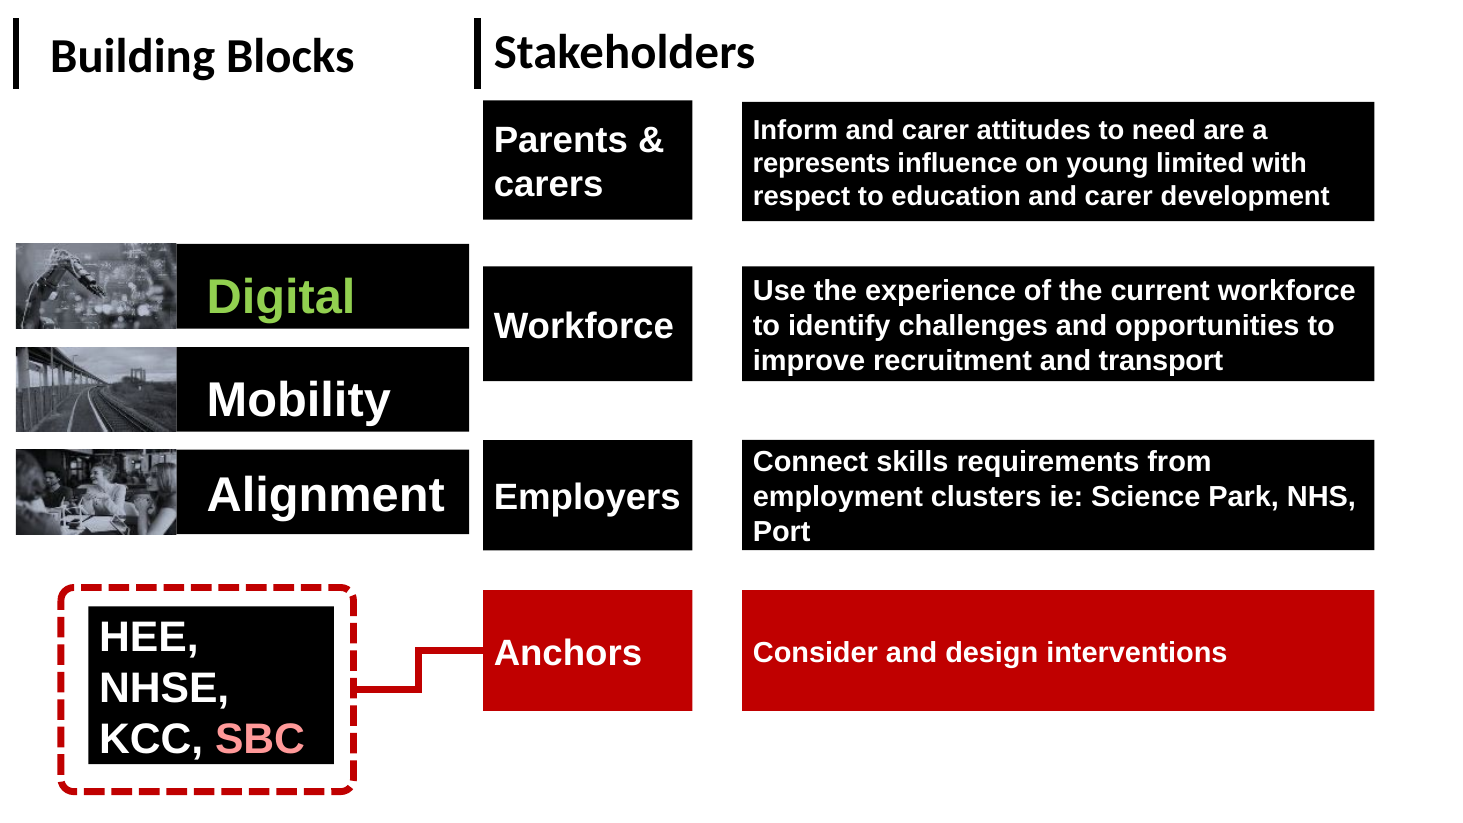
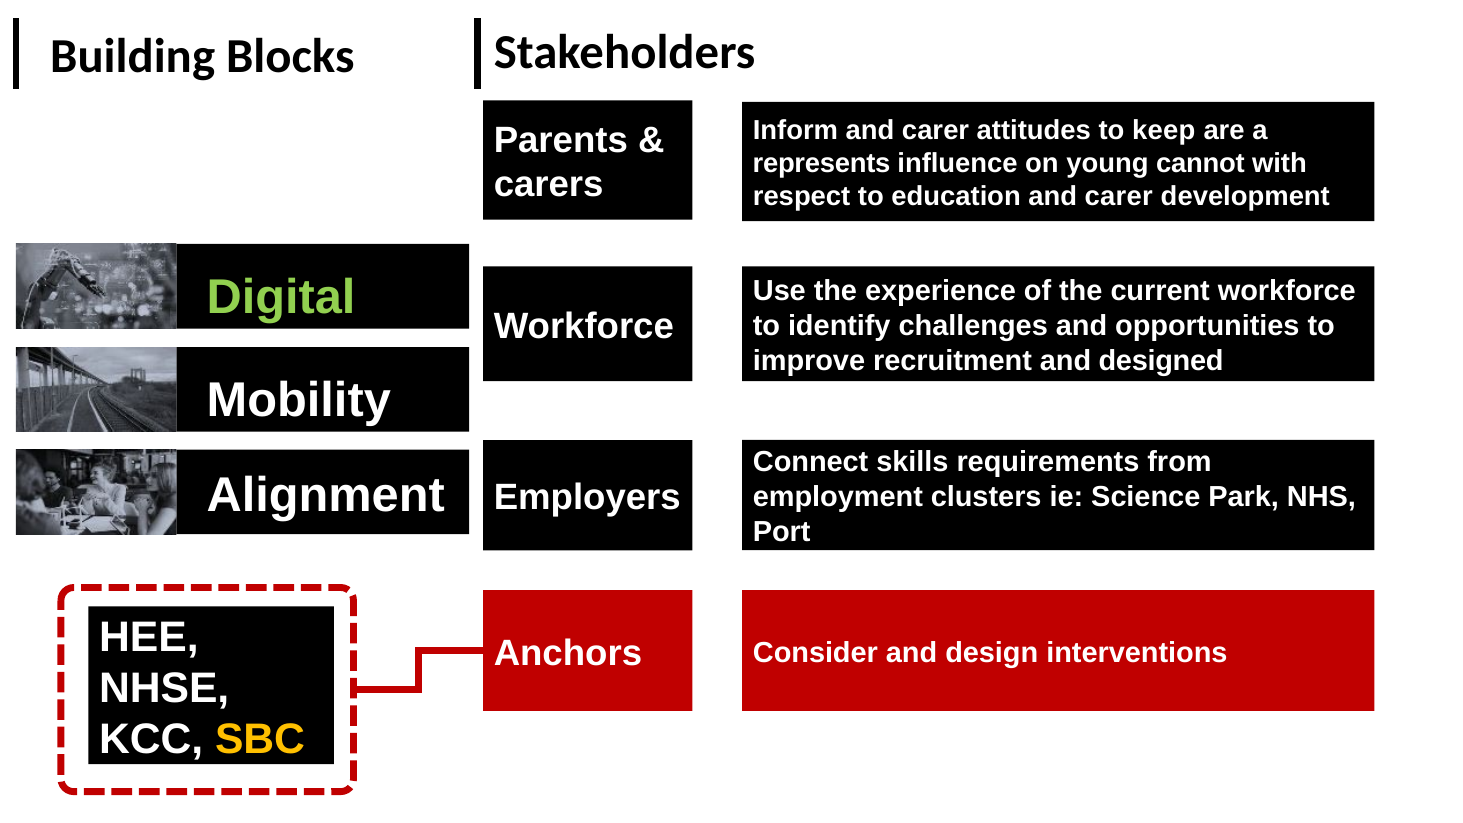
need: need -> keep
limited: limited -> cannot
transport: transport -> designed
SBC colour: pink -> yellow
